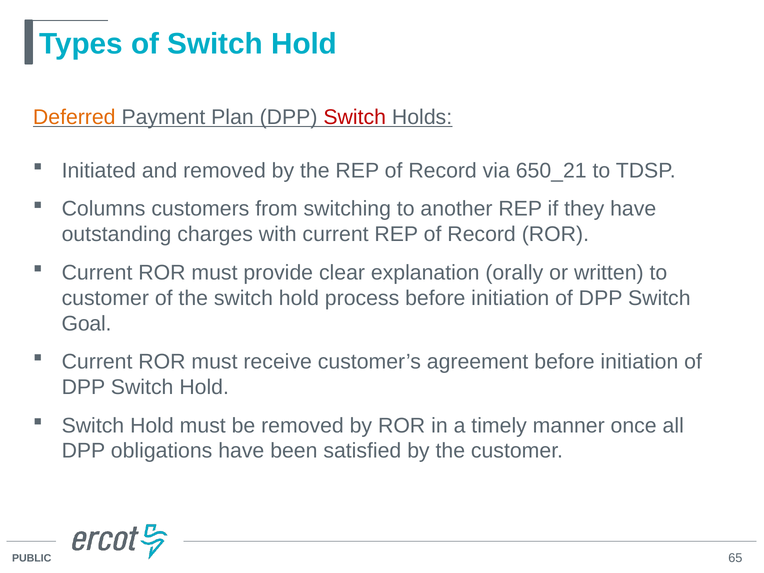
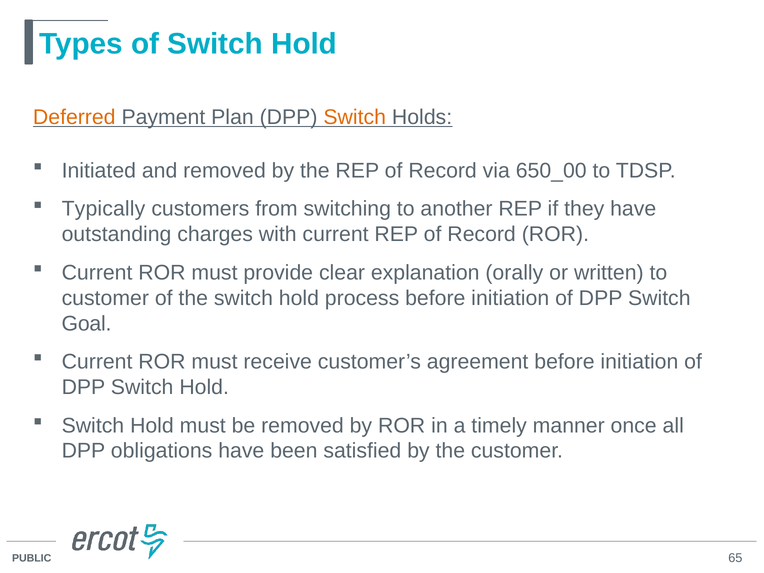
Switch at (355, 117) colour: red -> orange
650_21: 650_21 -> 650_00
Columns: Columns -> Typically
